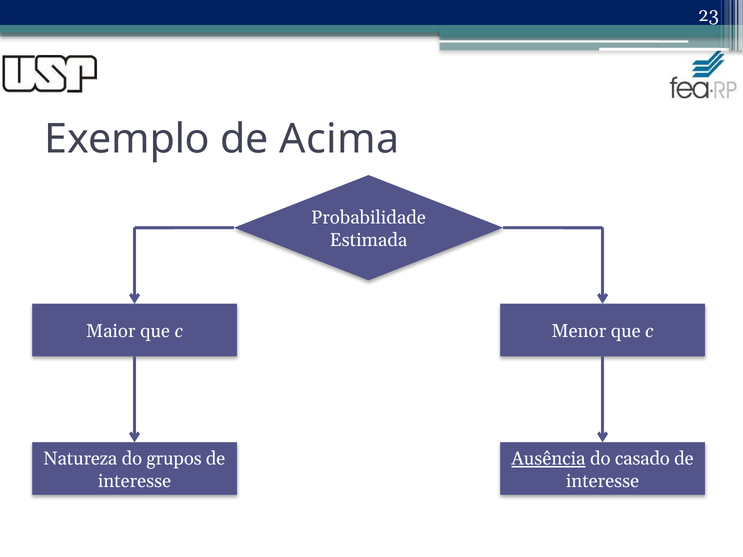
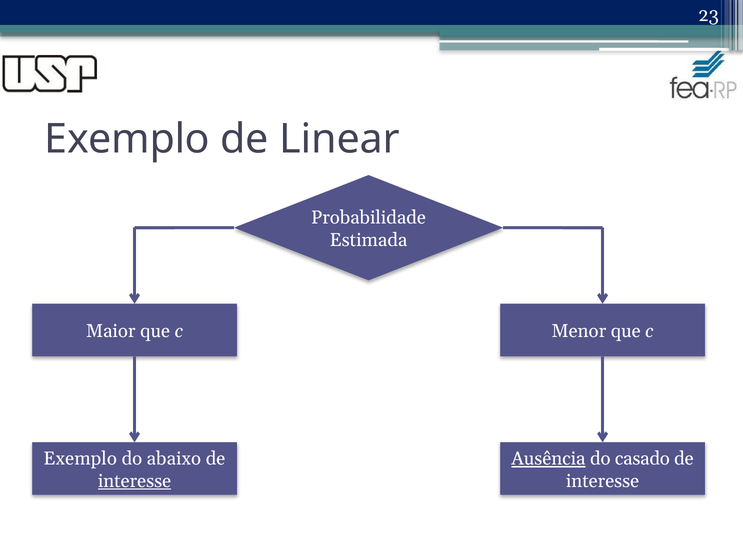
Acima: Acima -> Linear
Natureza at (80, 459): Natureza -> Exemplo
grupos: grupos -> abaixo
interesse at (135, 481) underline: none -> present
